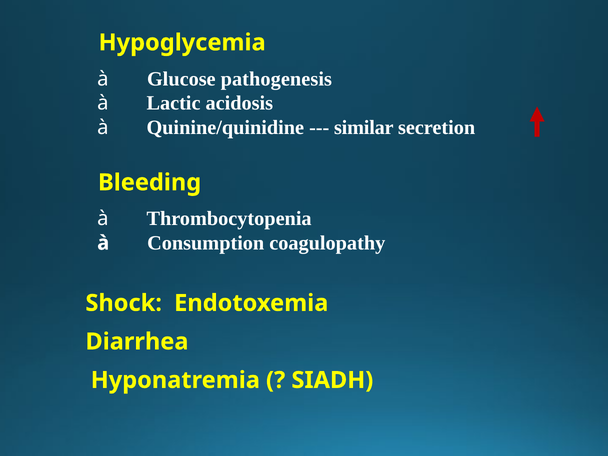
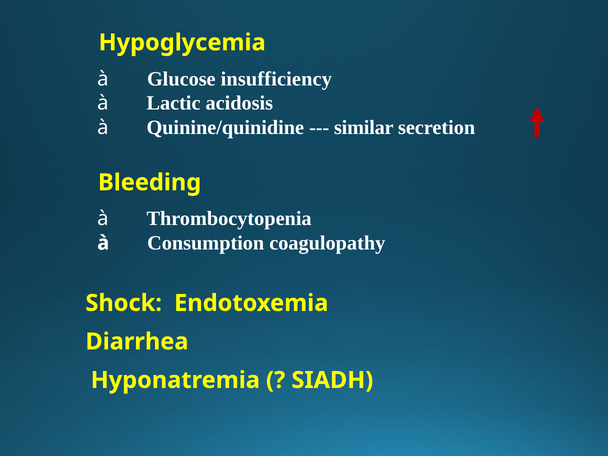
pathogenesis: pathogenesis -> insufficiency
